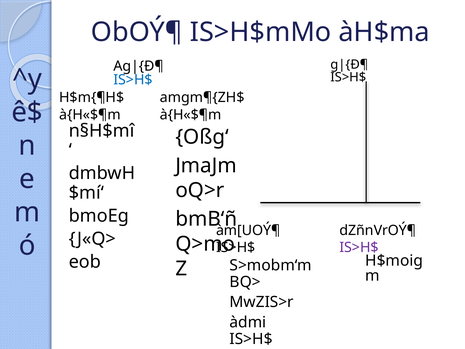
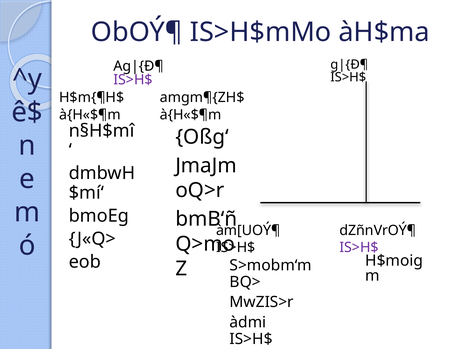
IS>H$ at (133, 80) colour: blue -> purple
